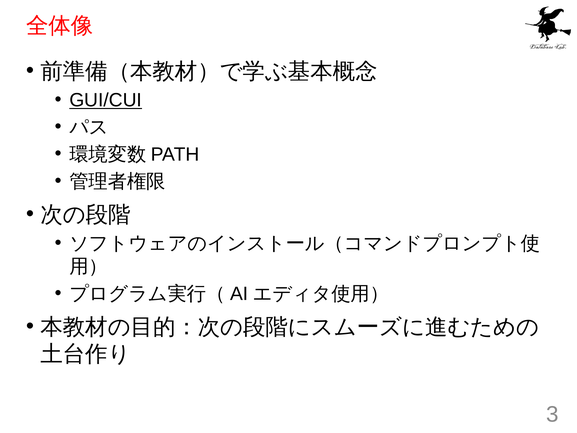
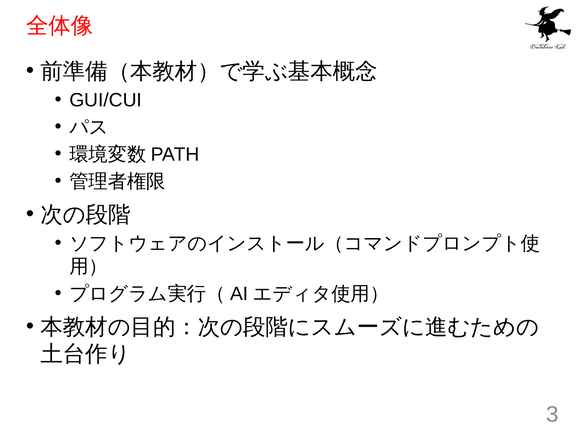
GUI/CUI underline: present -> none
